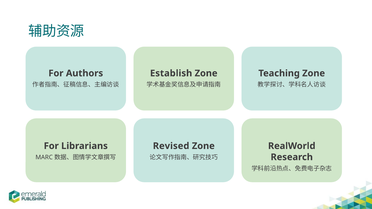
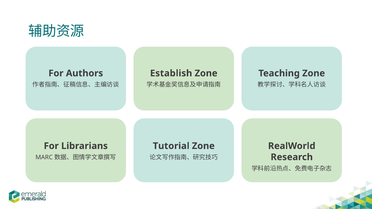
Revised: Revised -> Tutorial
